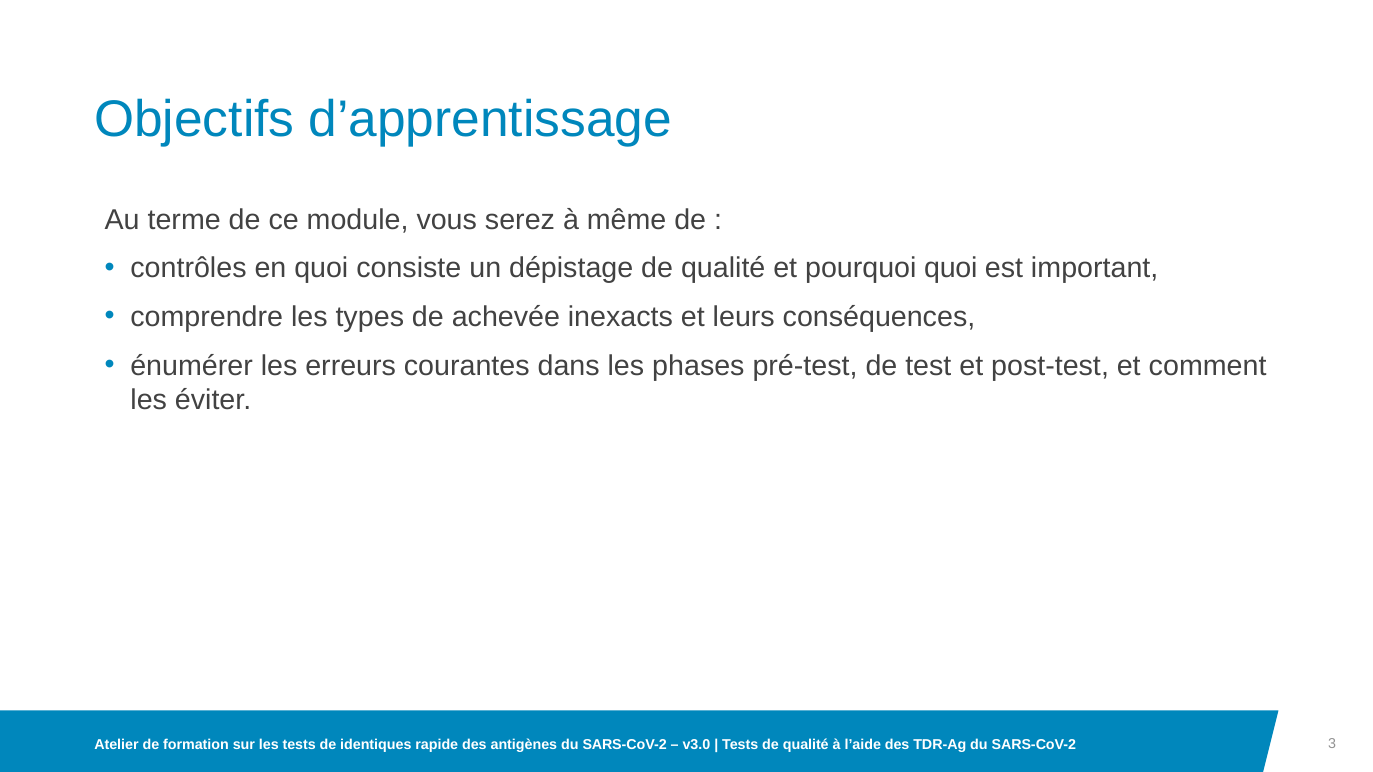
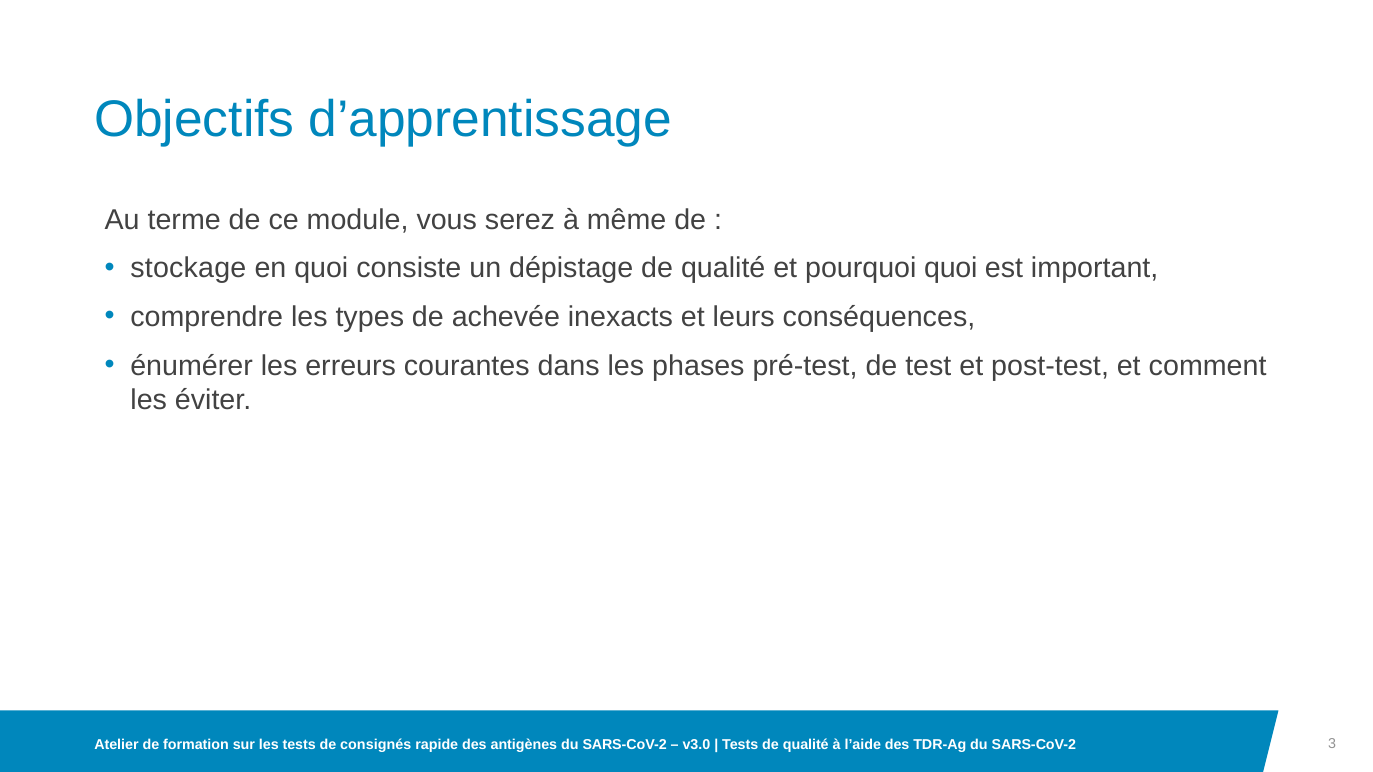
contrôles: contrôles -> stockage
identiques: identiques -> consignés
